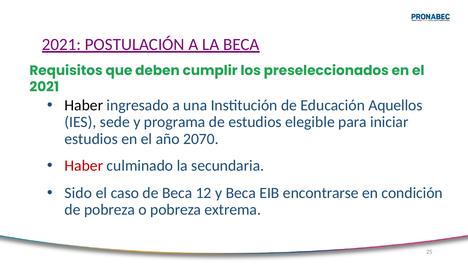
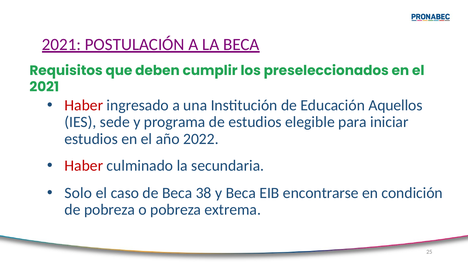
Haber at (84, 105) colour: black -> red
2070: 2070 -> 2022
Sido: Sido -> Solo
12: 12 -> 38
